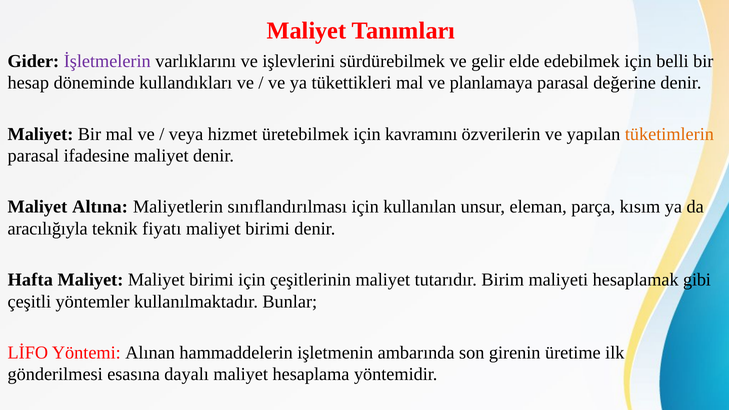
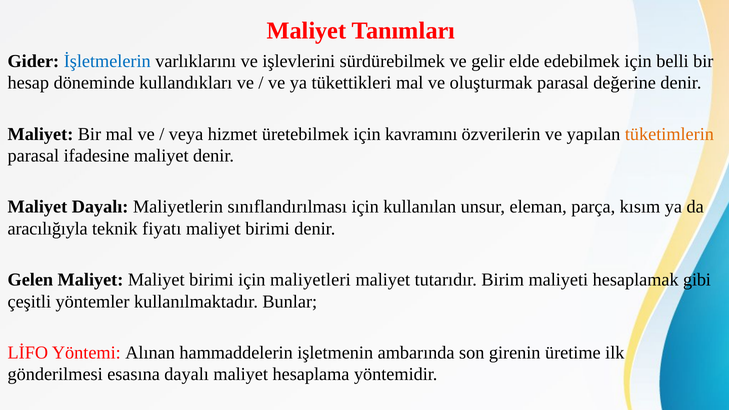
İşletmelerin colour: purple -> blue
planlamaya: planlamaya -> oluşturmak
Maliyet Altına: Altına -> Dayalı
Hafta: Hafta -> Gelen
çeşitlerinin: çeşitlerinin -> maliyetleri
